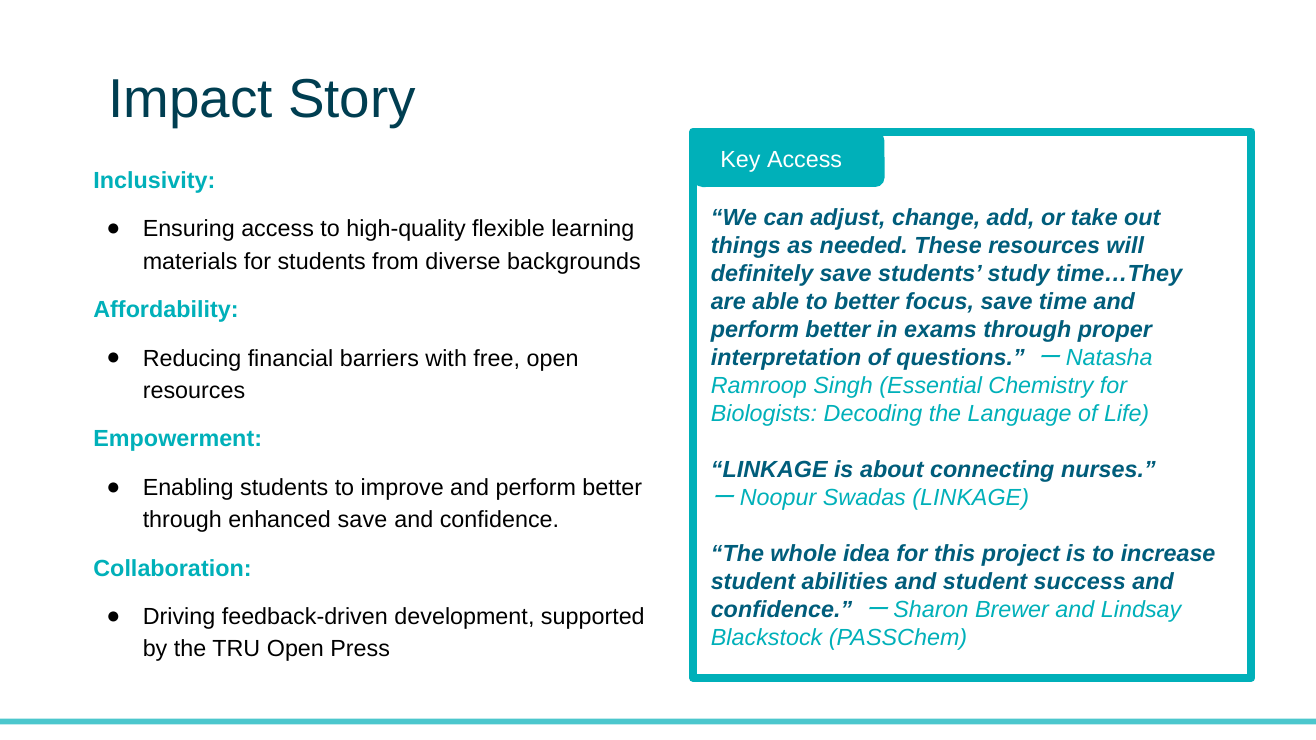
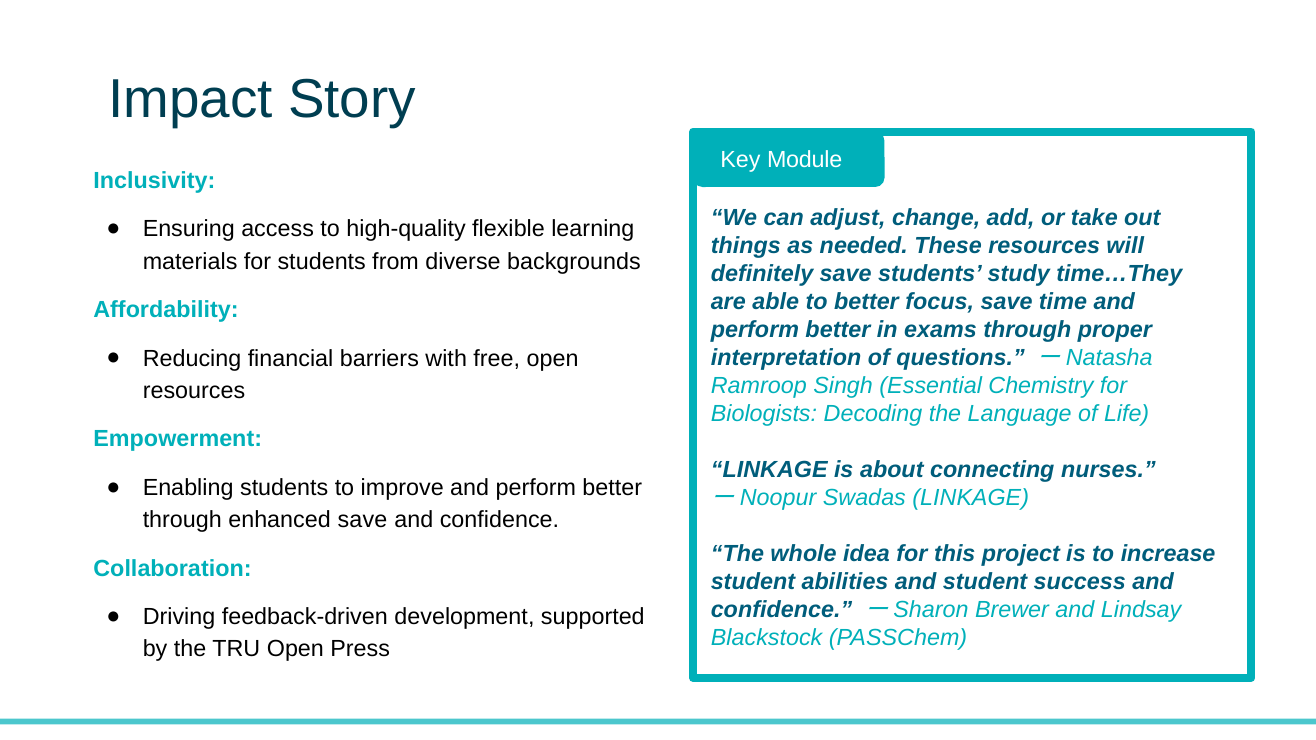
Key Access: Access -> Module
